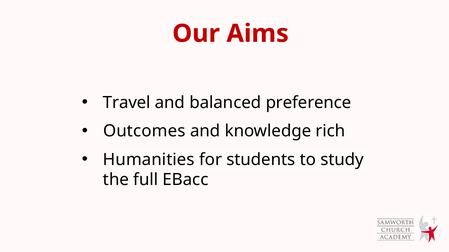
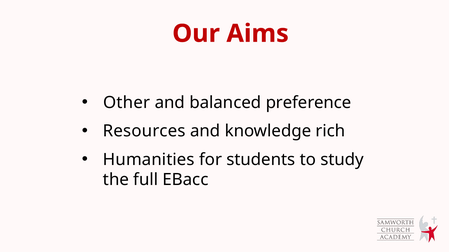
Travel: Travel -> Other
Outcomes: Outcomes -> Resources
